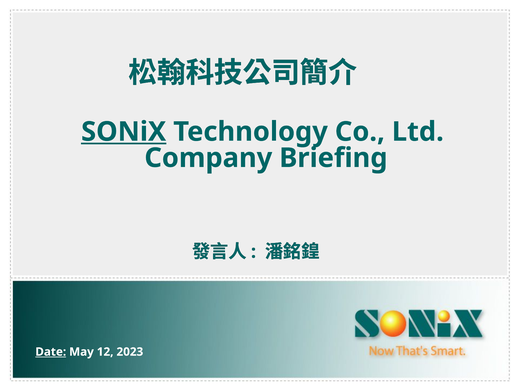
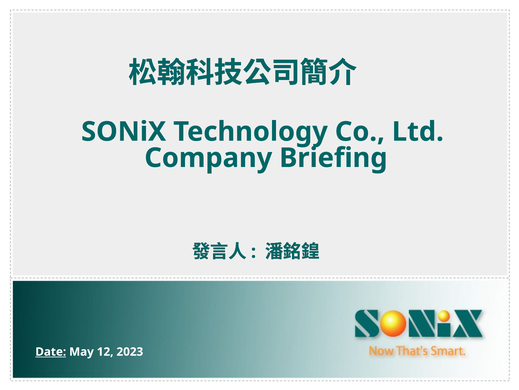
SONiX underline: present -> none
